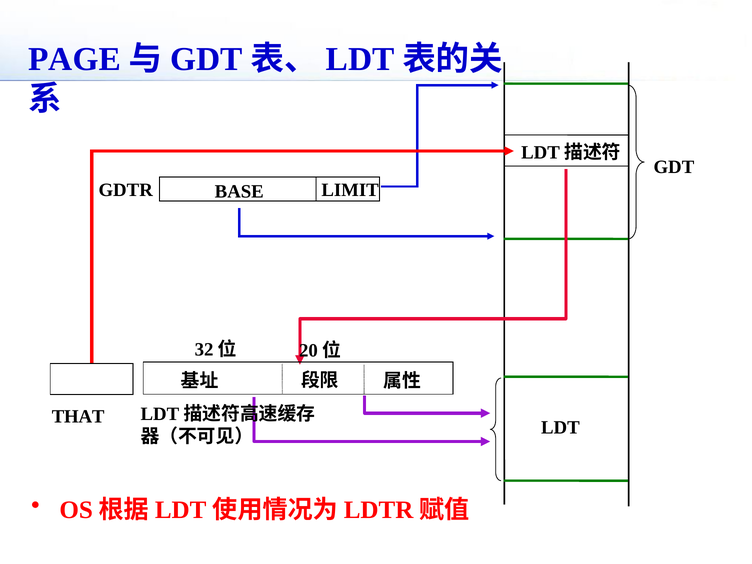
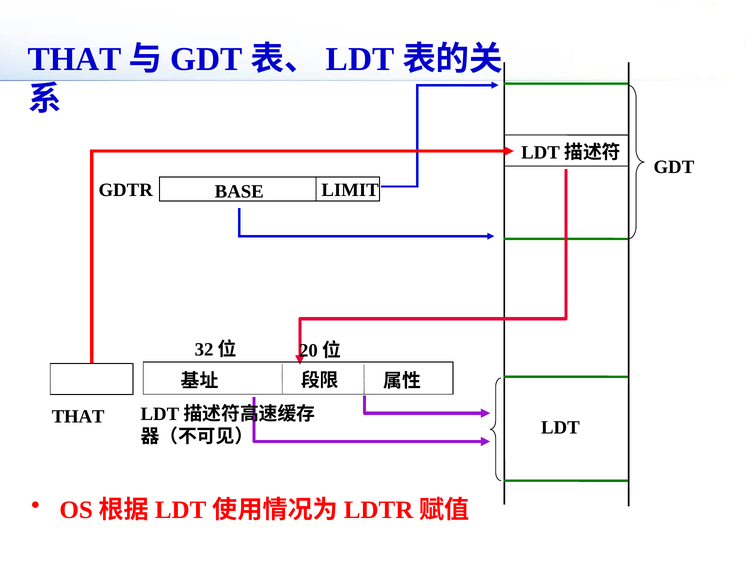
PAGE at (74, 59): PAGE -> THAT
